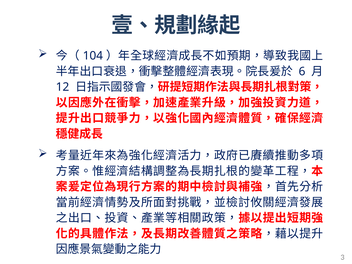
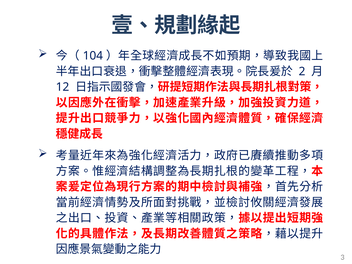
6: 6 -> 2
